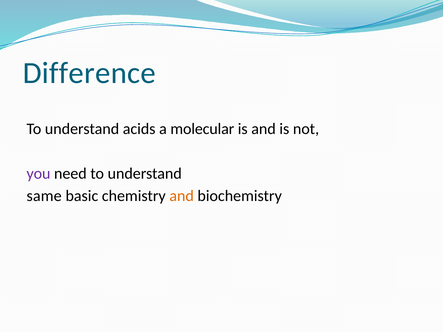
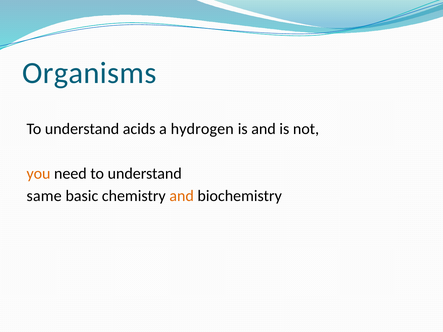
Difference: Difference -> Organisms
molecular: molecular -> hydrogen
you colour: purple -> orange
